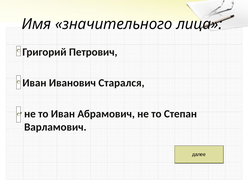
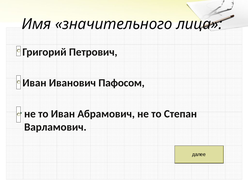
Старался: Старался -> Пафосом
